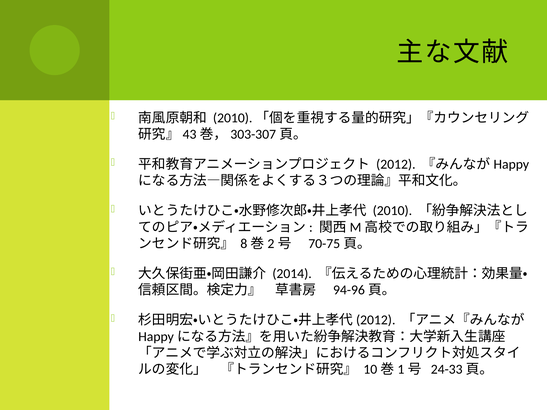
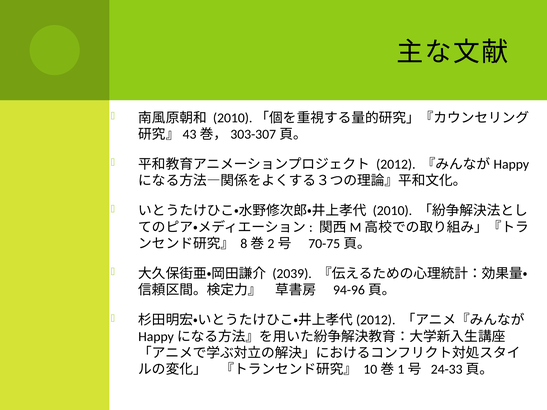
2014: 2014 -> 2039
